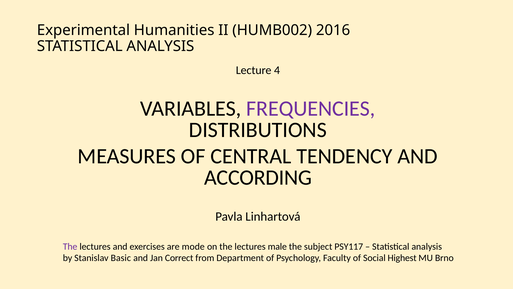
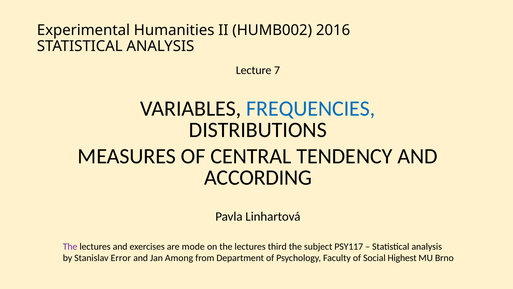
4: 4 -> 7
FREQUENCIES colour: purple -> blue
male: male -> third
Basic: Basic -> Error
Correct: Correct -> Among
